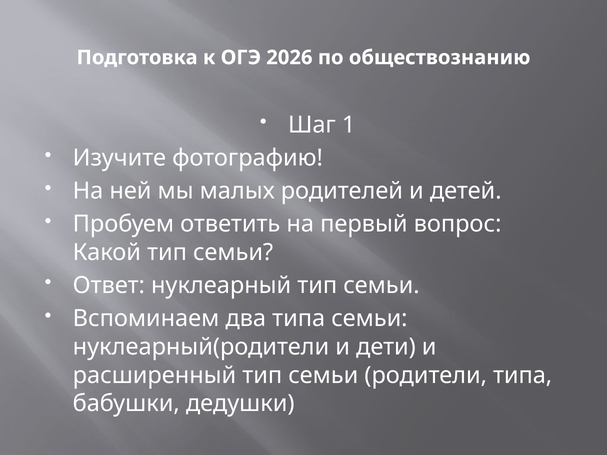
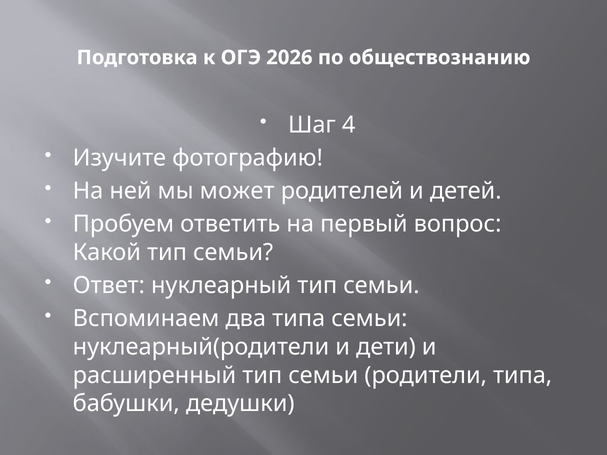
1: 1 -> 4
малых: малых -> может
